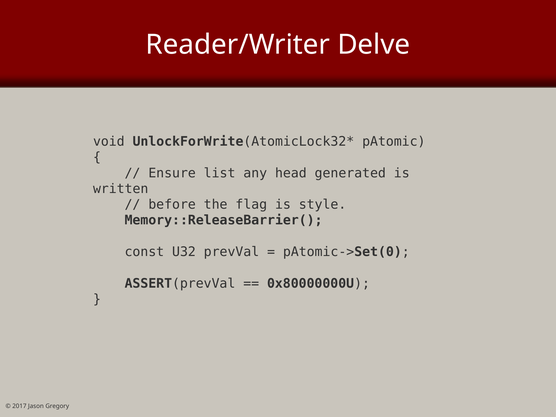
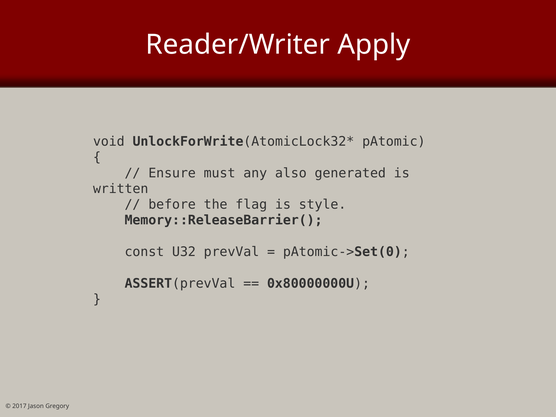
Delve: Delve -> Apply
list: list -> must
head: head -> also
